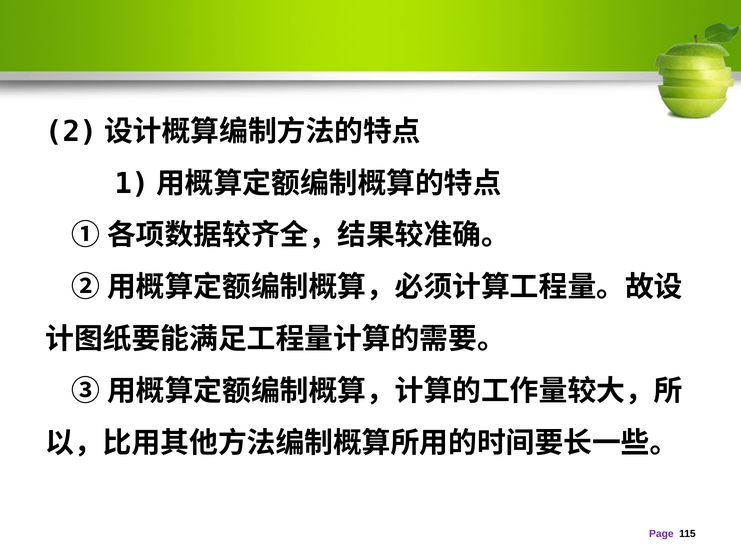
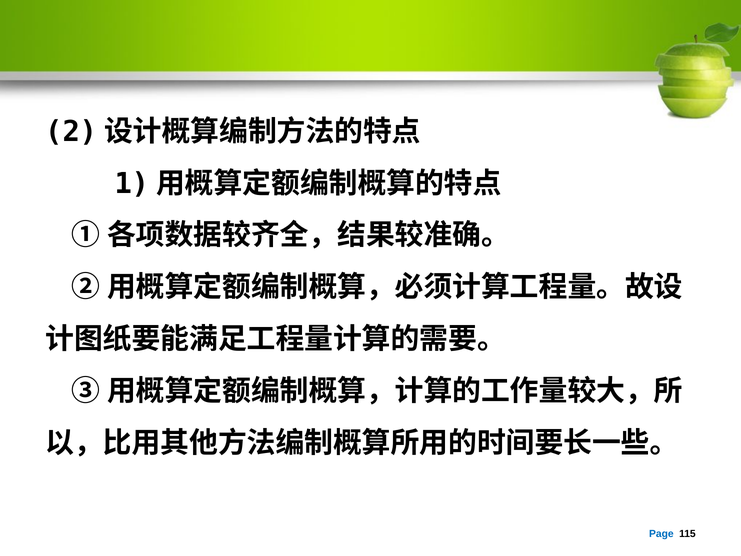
Page colour: purple -> blue
